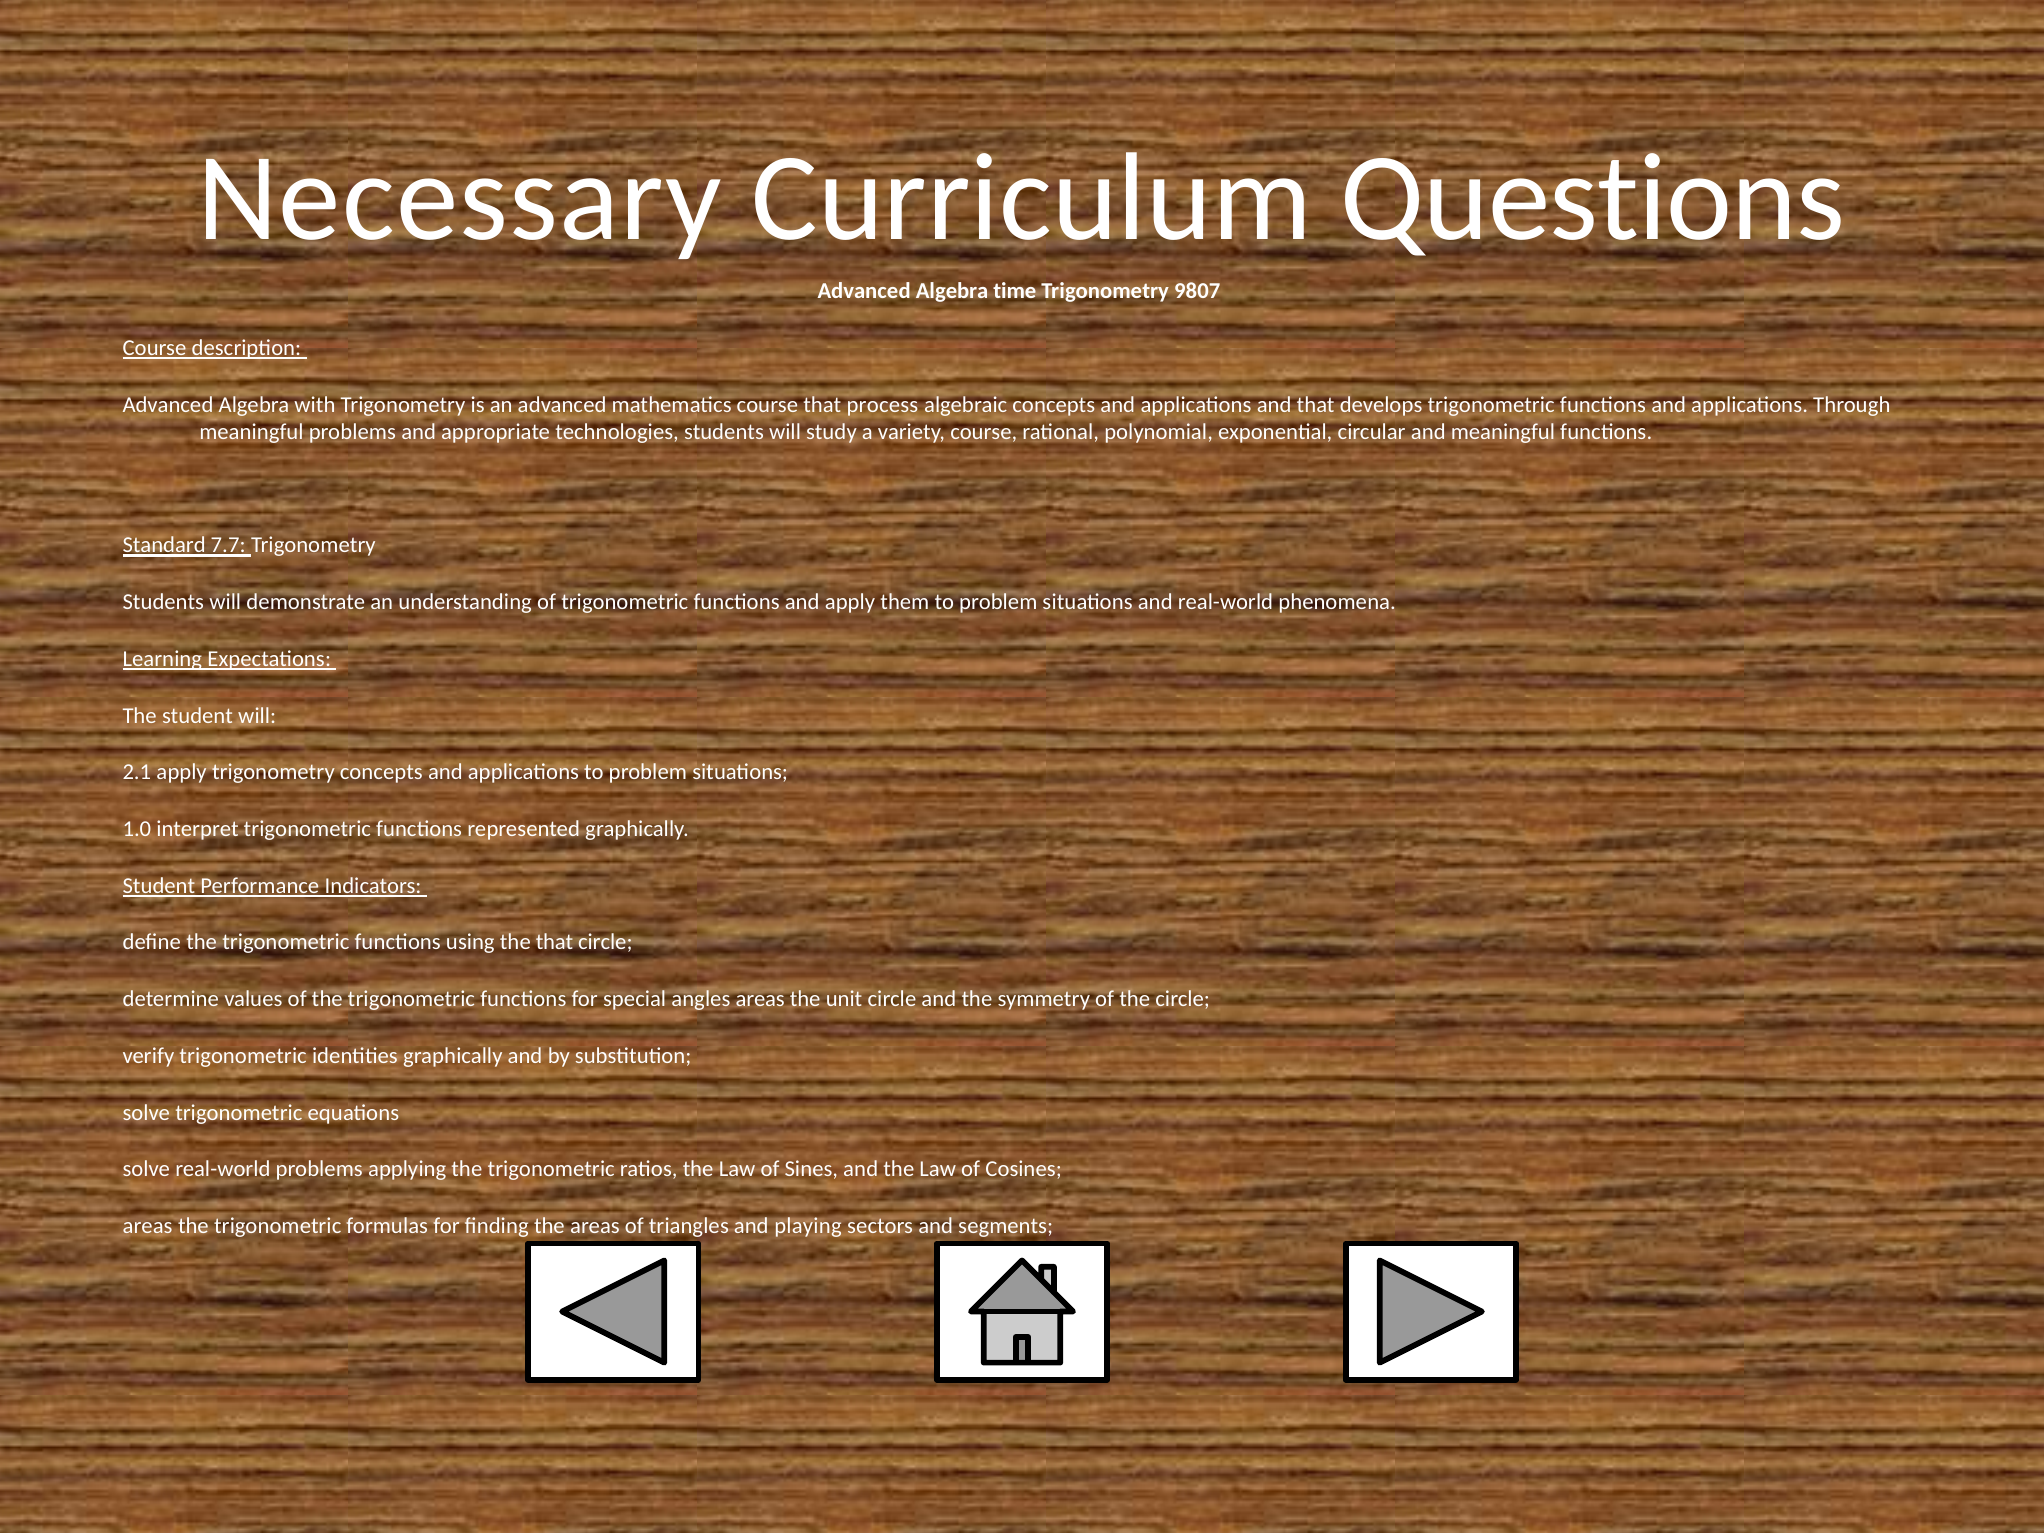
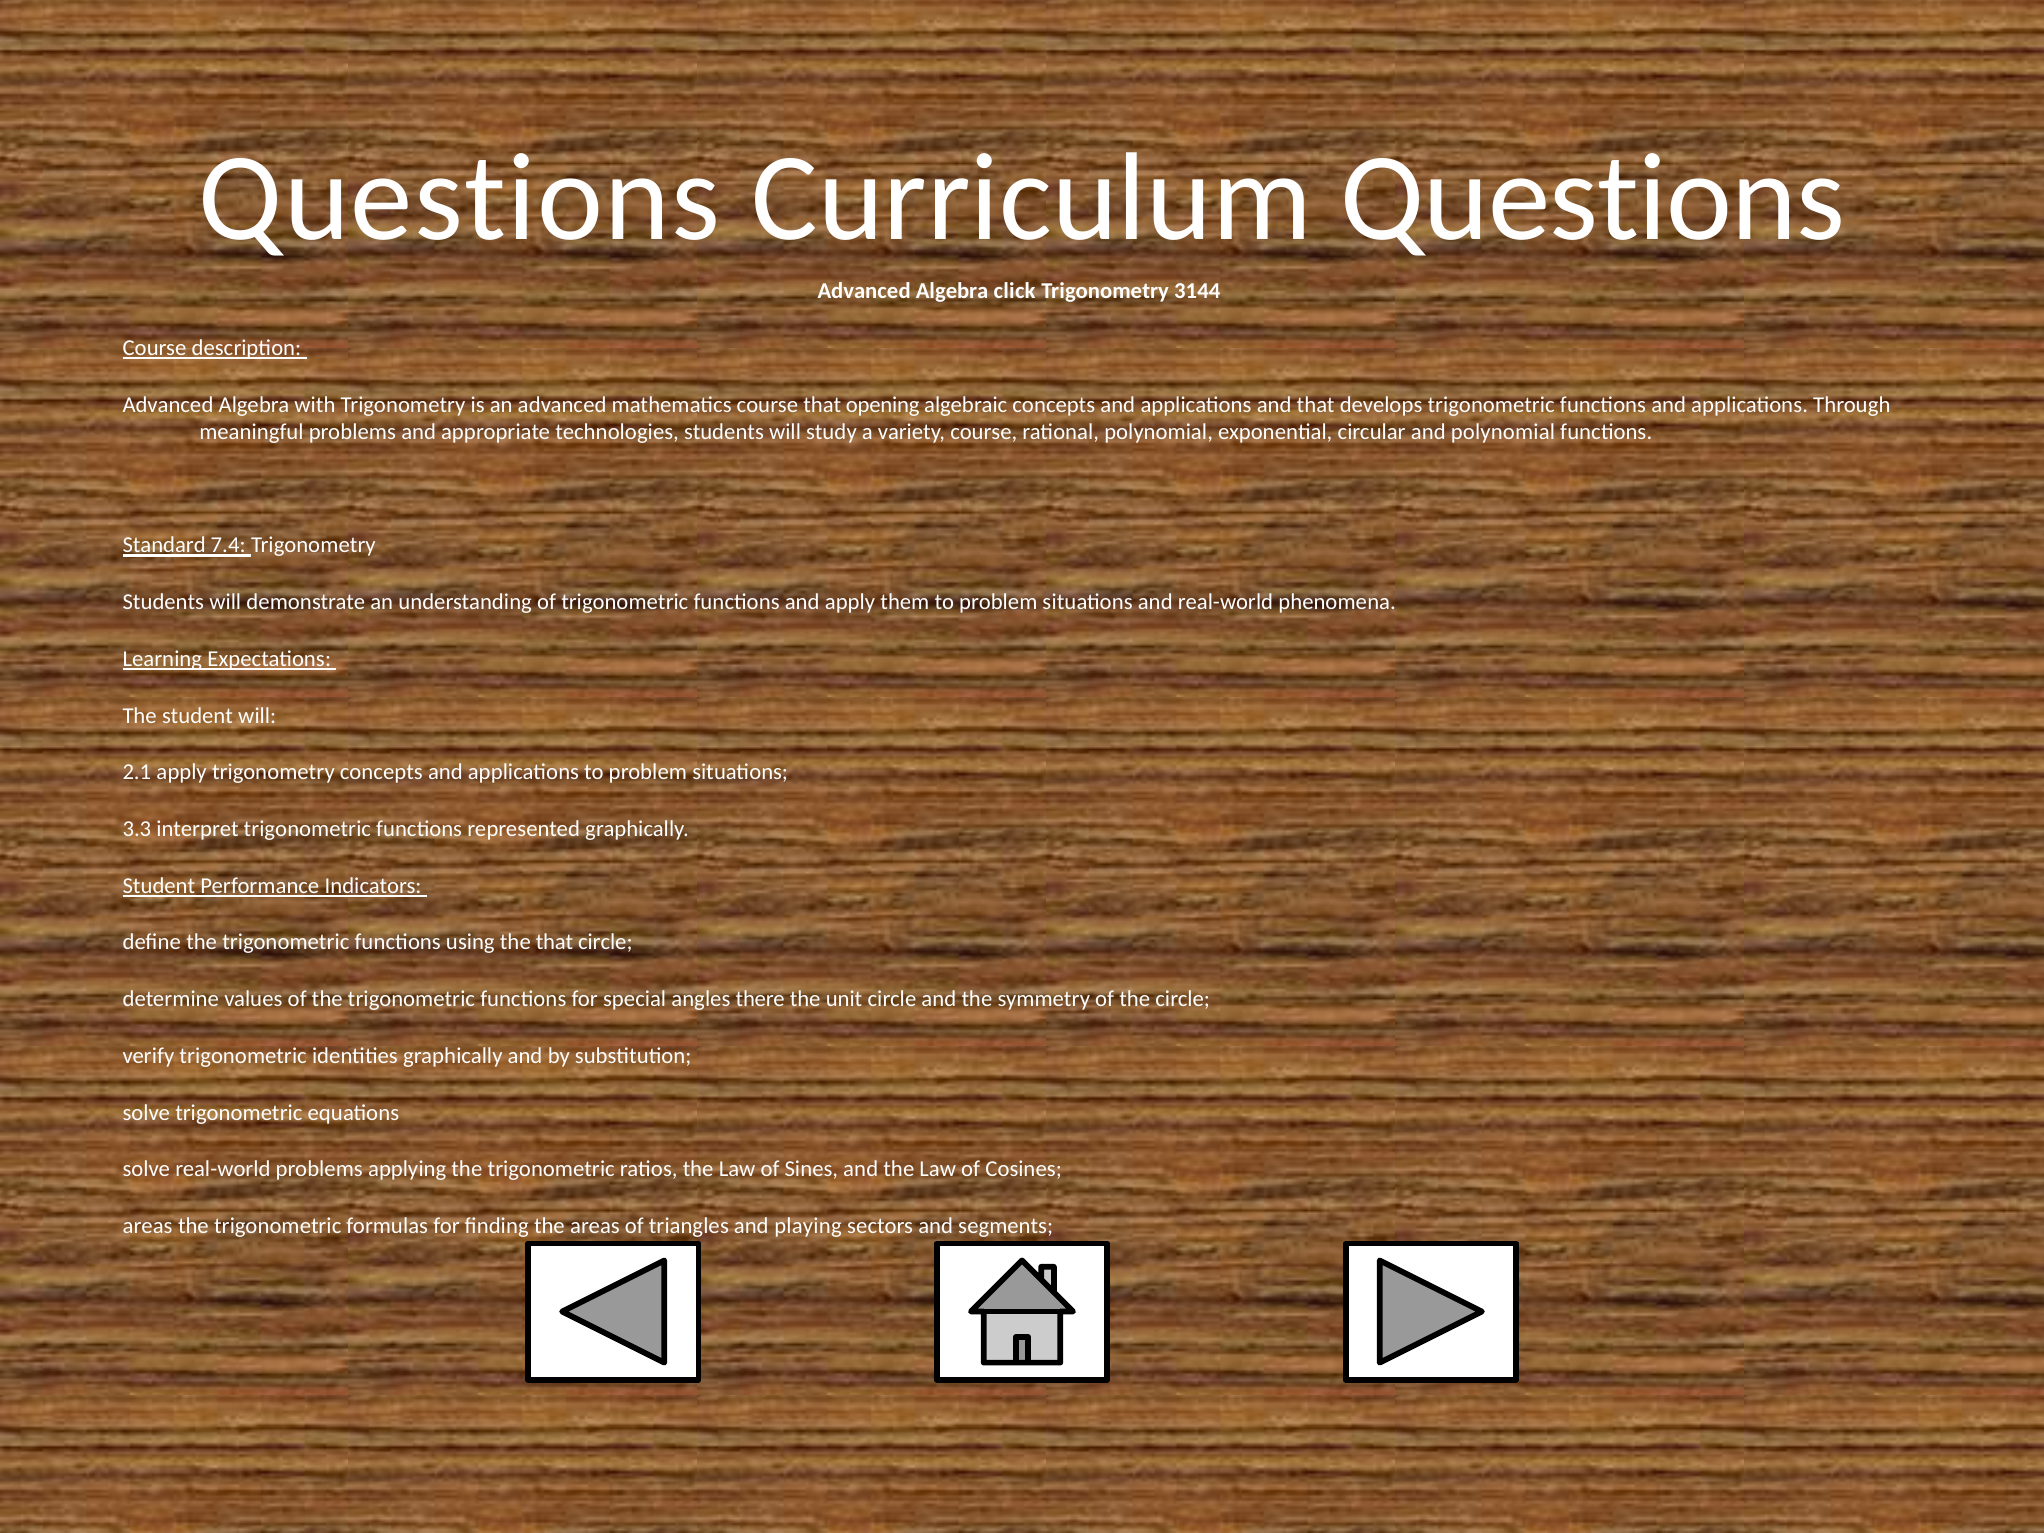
Necessary at (459, 198): Necessary -> Questions
time: time -> click
9807: 9807 -> 3144
process: process -> opening
and meaningful: meaningful -> polynomial
7.7: 7.7 -> 7.4
1.0: 1.0 -> 3.3
angles areas: areas -> there
